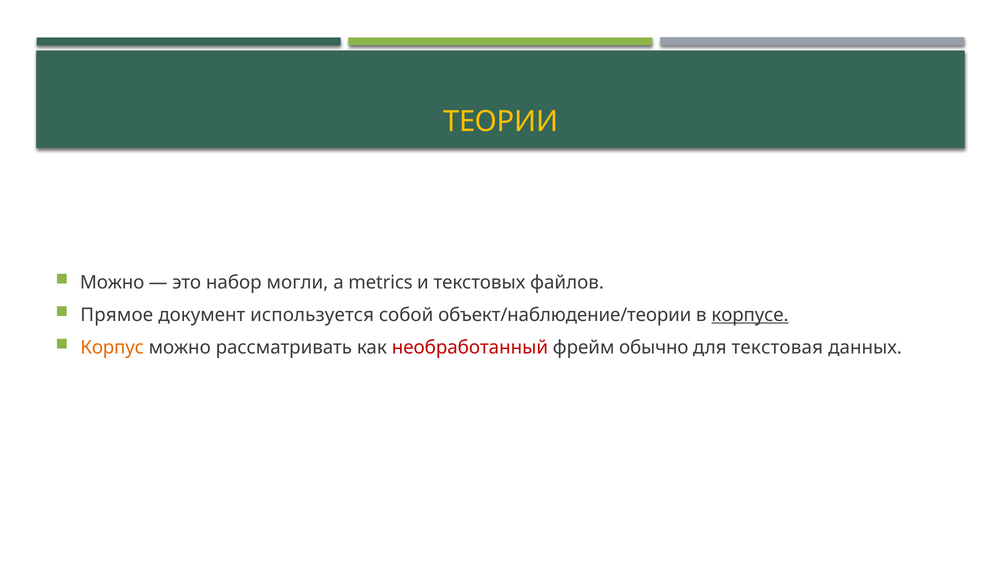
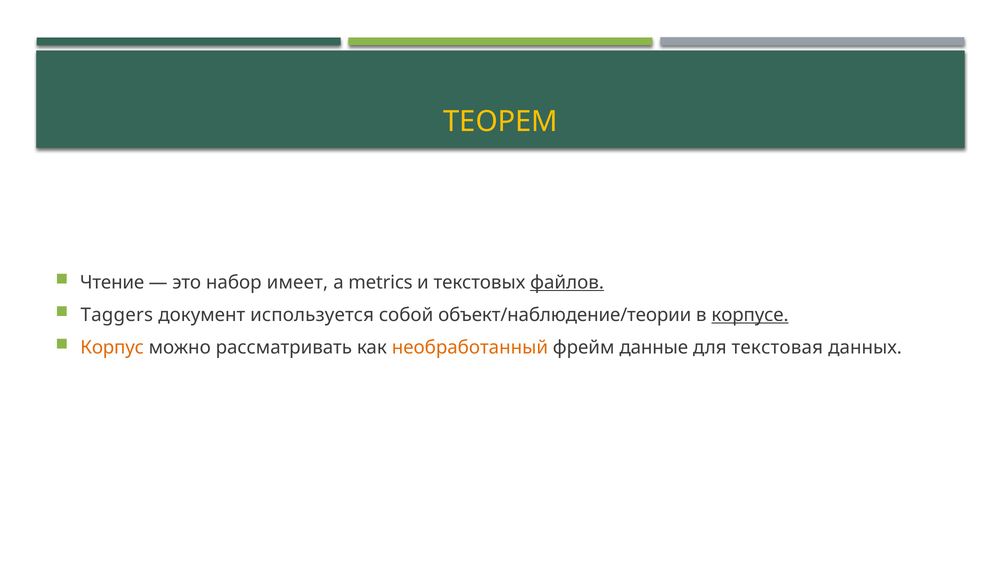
ТЕОРИИ: ТЕОРИИ -> ТЕОРЕМ
Можно at (112, 283): Можно -> Чтение
могли: могли -> имеет
файлов underline: none -> present
Прямое: Прямое -> Taggers
необработанный colour: red -> orange
обычно: обычно -> данные
